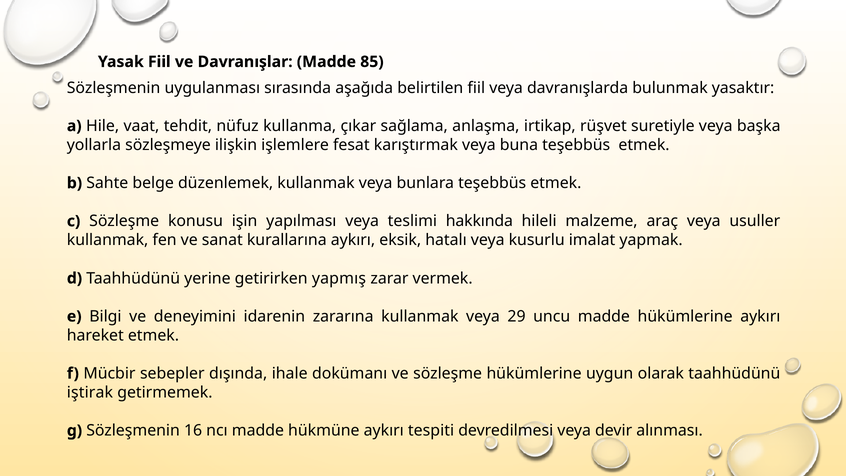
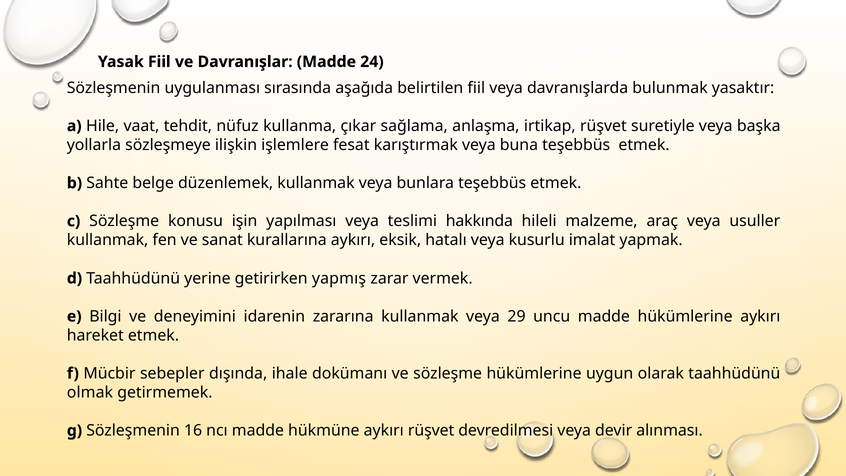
85: 85 -> 24
iştirak: iştirak -> olmak
aykırı tespiti: tespiti -> rüşvet
